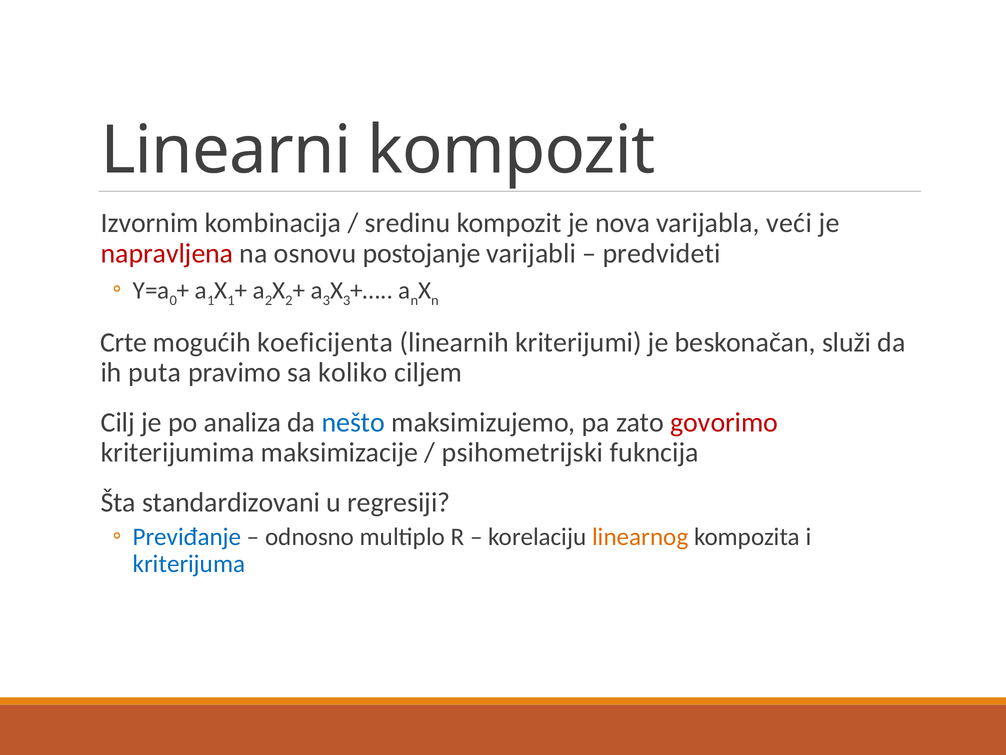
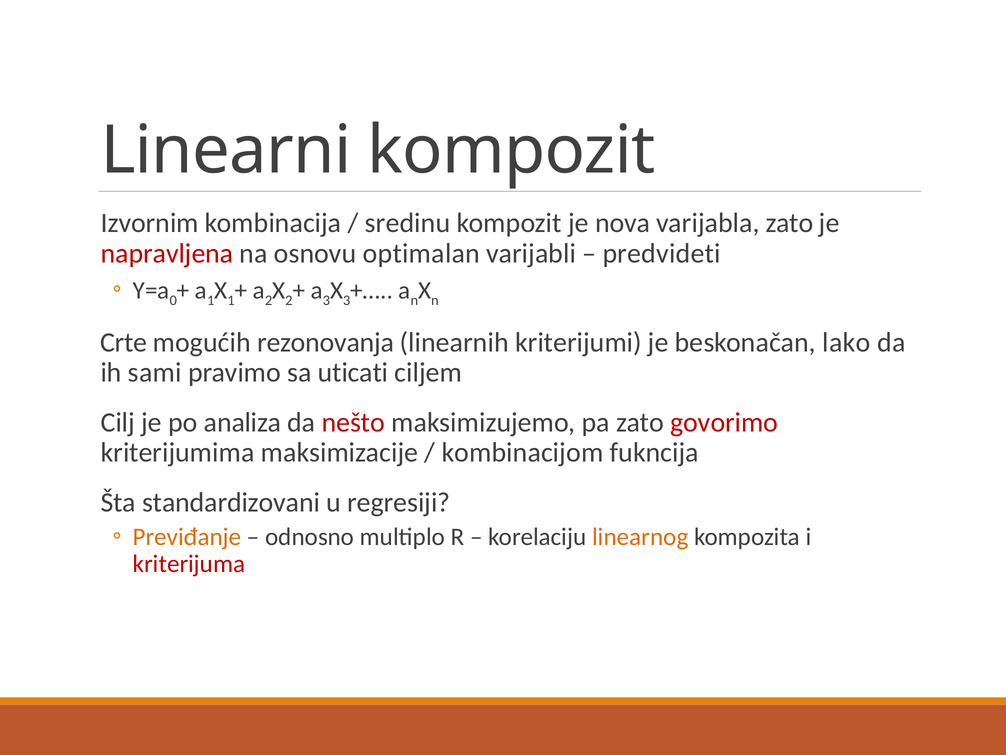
varijabla veći: veći -> zato
postojanje: postojanje -> optimalan
koeficijenta: koeficijenta -> rezonovanja
služi: služi -> lako
puta: puta -> sami
koliko: koliko -> uticati
nešto colour: blue -> red
psihometrijski: psihometrijski -> kombinacijom
Previđanje colour: blue -> orange
kriterijuma colour: blue -> red
